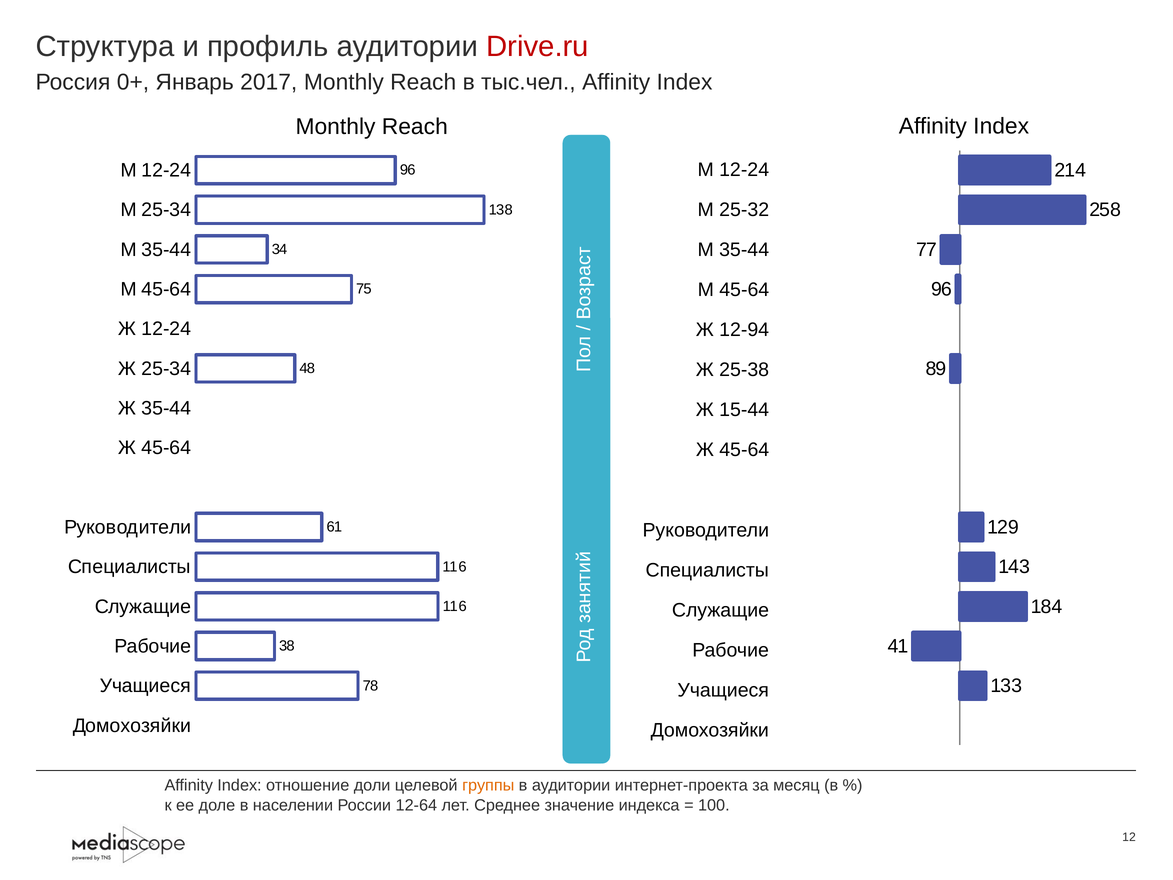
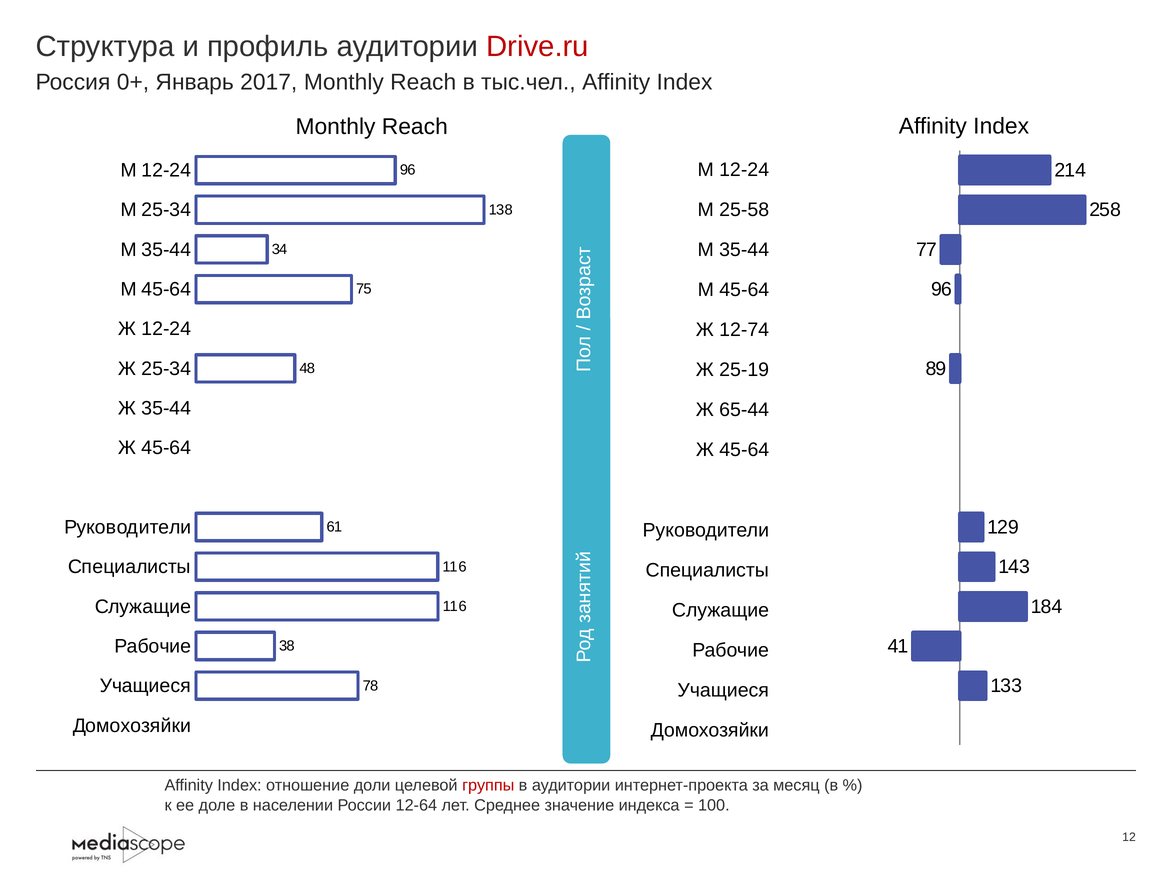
25-32: 25-32 -> 25-58
12-94: 12-94 -> 12-74
25-38: 25-38 -> 25-19
15-44: 15-44 -> 65-44
группы colour: orange -> red
